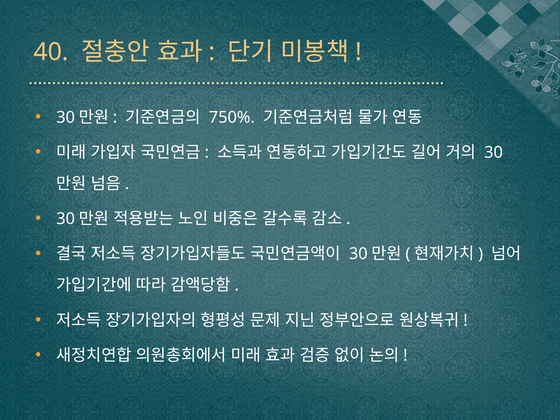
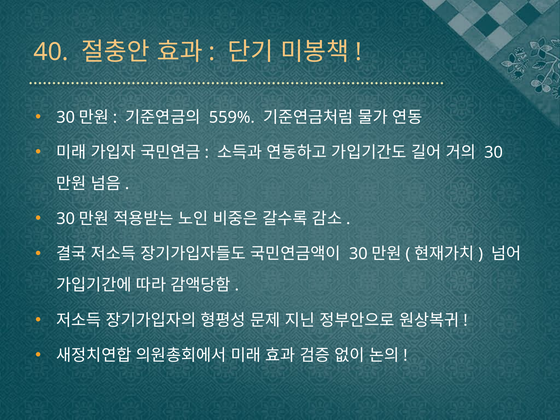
750%: 750% -> 559%
